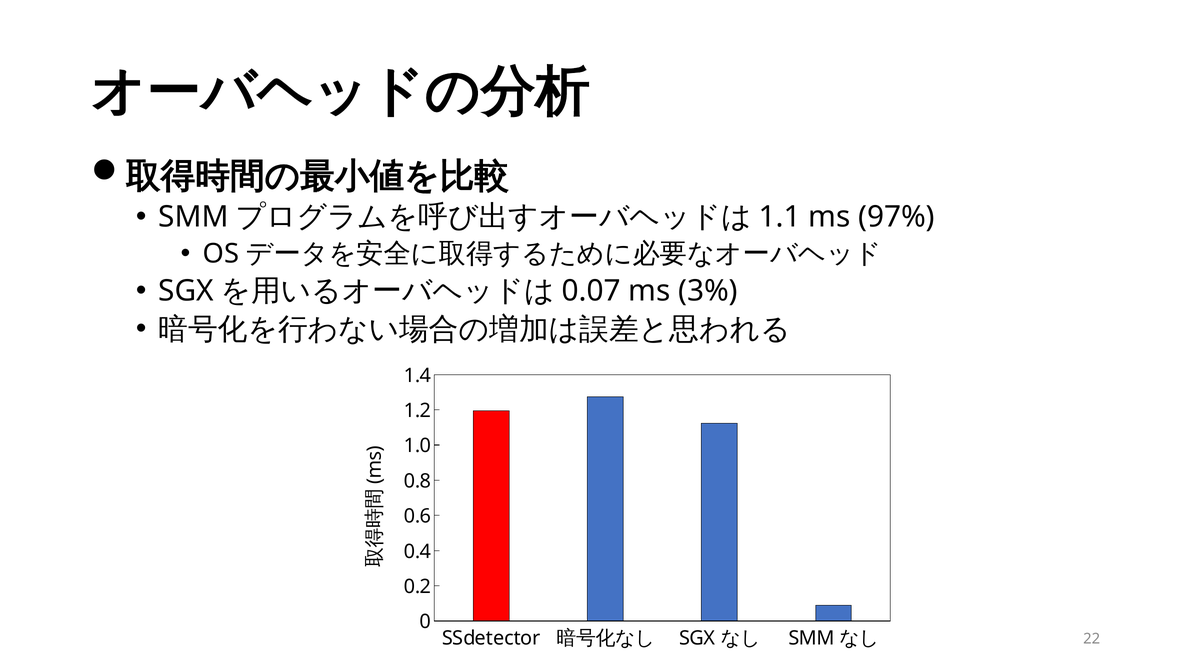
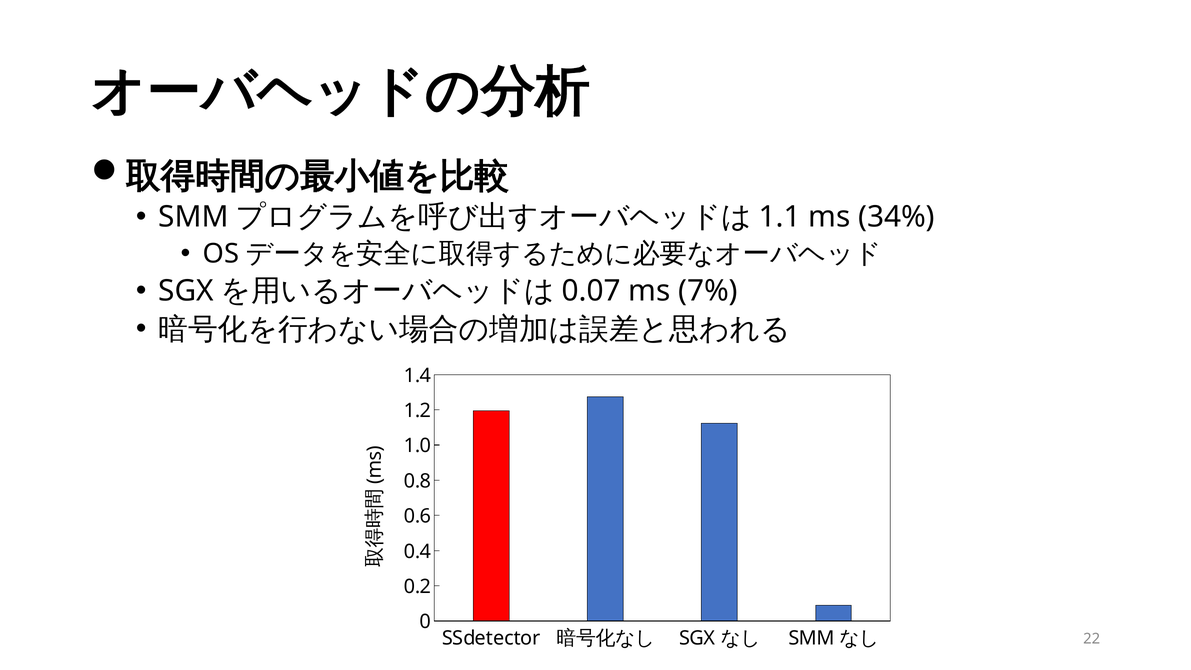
97%: 97% -> 34%
3%: 3% -> 7%
